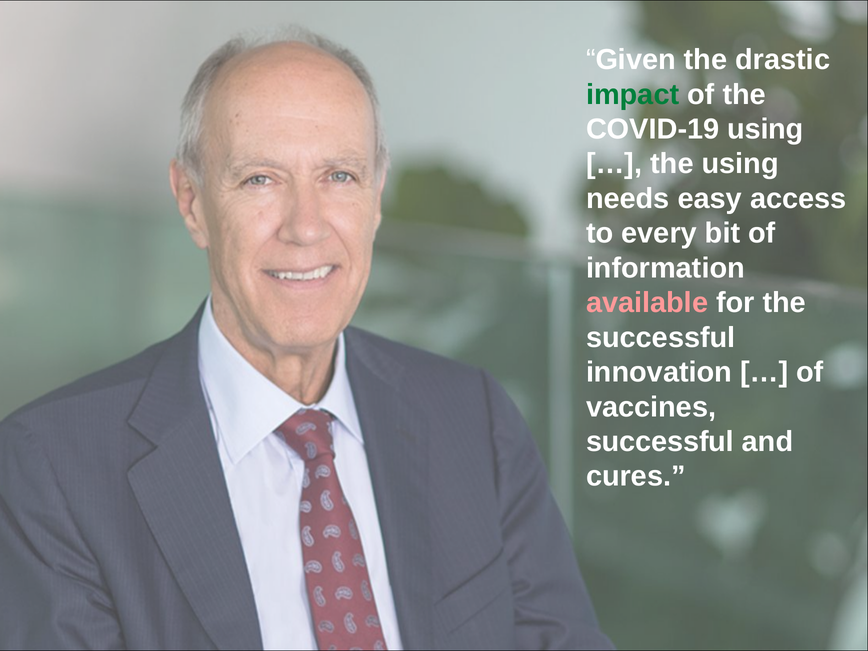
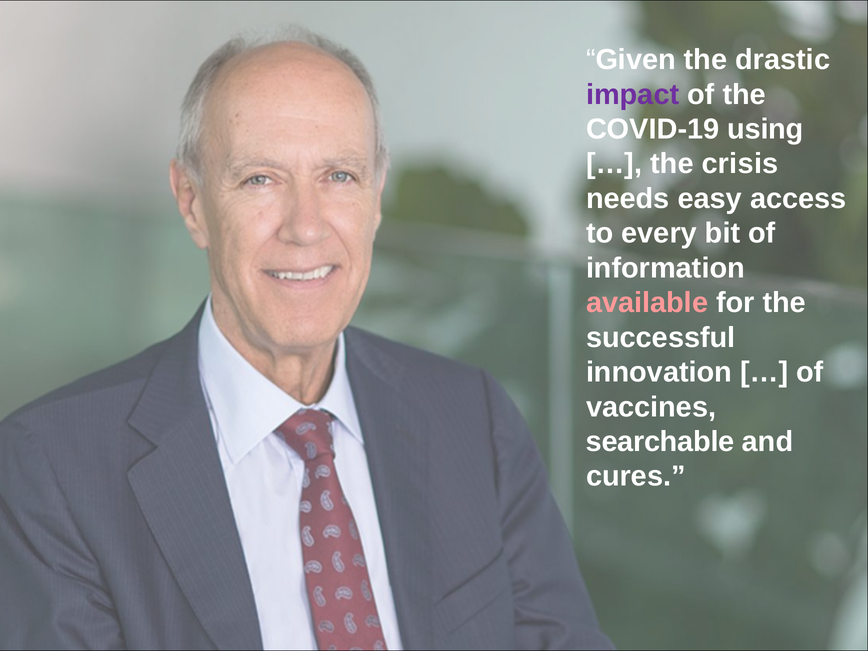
impact colour: green -> purple
the using: using -> crisis
successful at (660, 442): successful -> searchable
